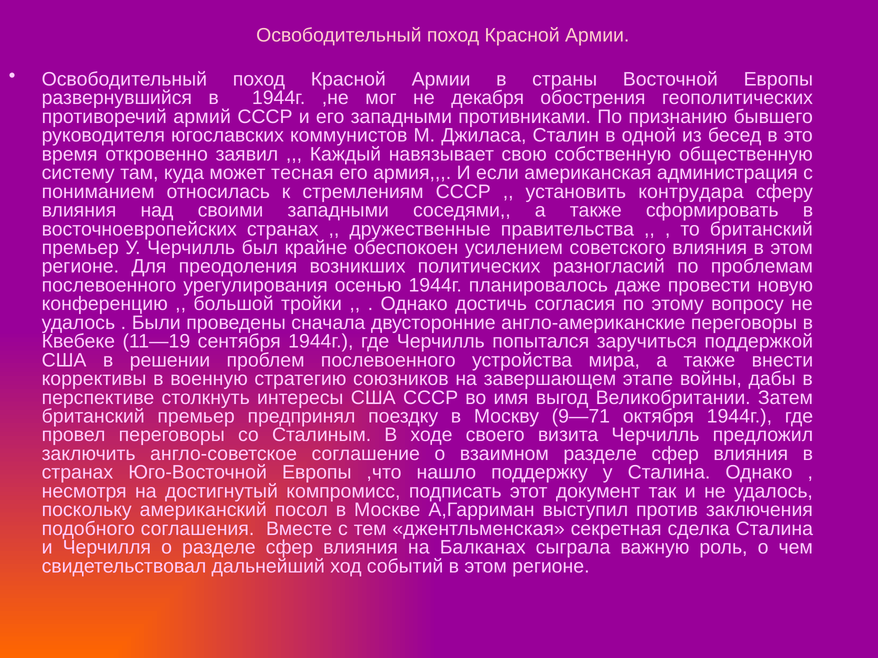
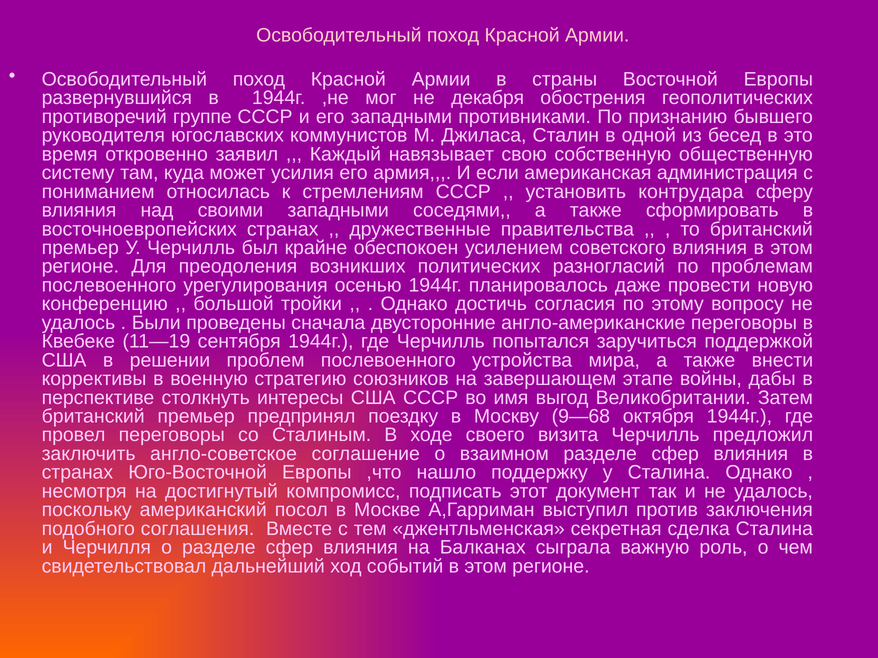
армий: армий -> группе
тесная: тесная -> усилия
9—71: 9—71 -> 9—68
